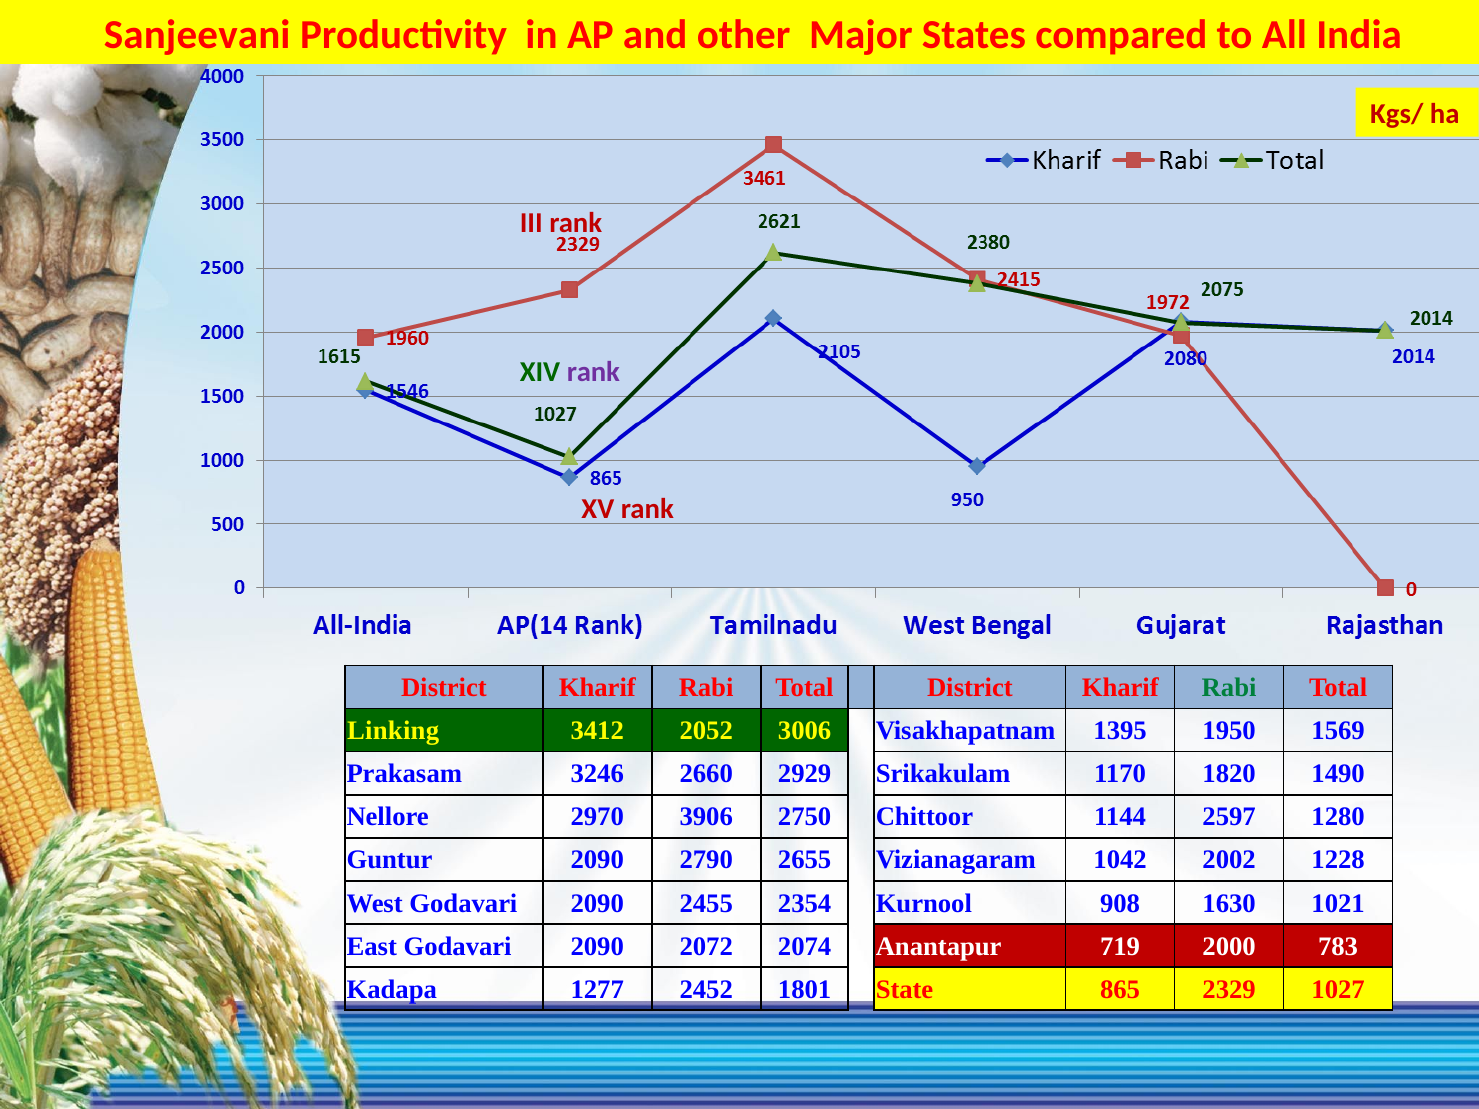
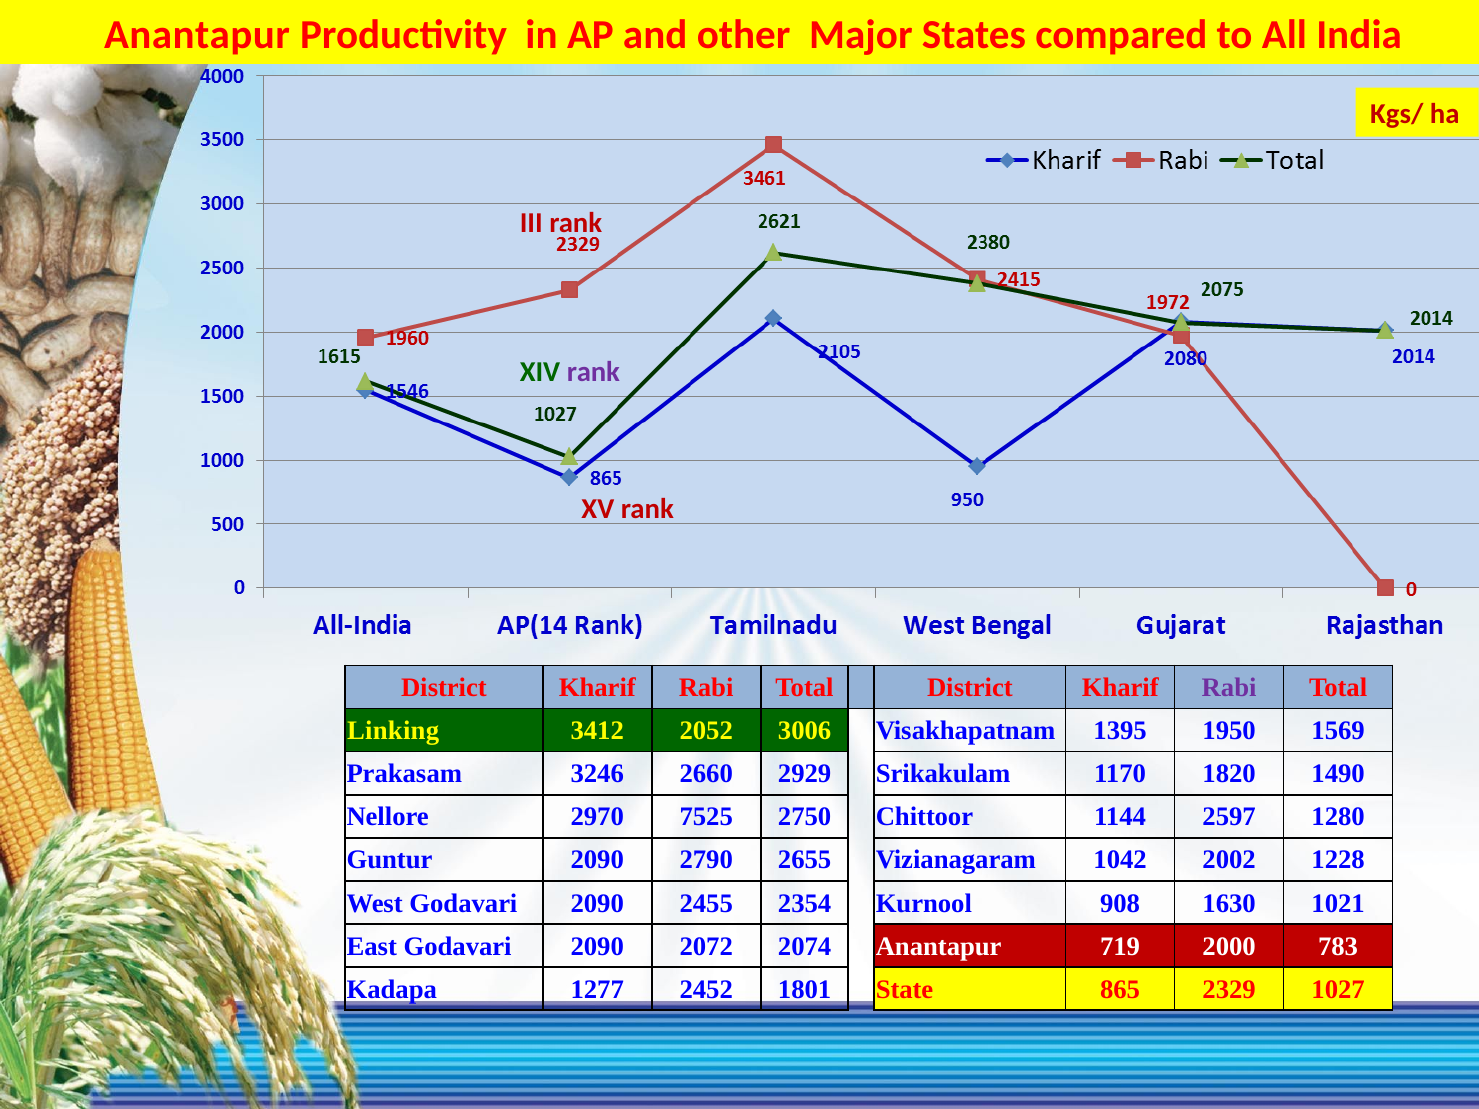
Sanjeevani at (197, 35): Sanjeevani -> Anantapur
Rabi at (1229, 688) colour: green -> purple
3906: 3906 -> 7525
